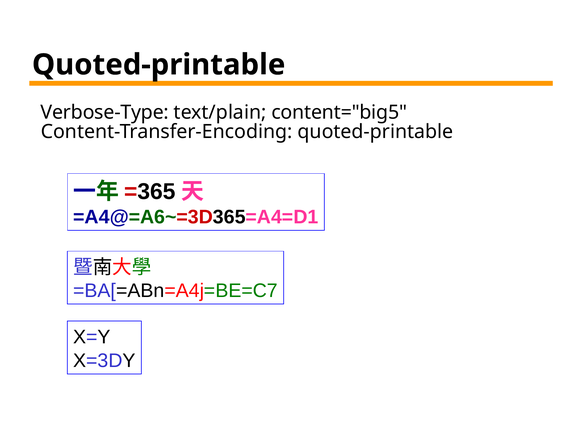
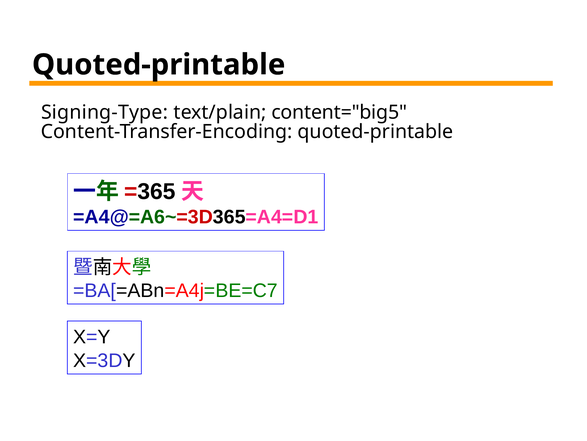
Verbose-Type: Verbose-Type -> Signing-Type
